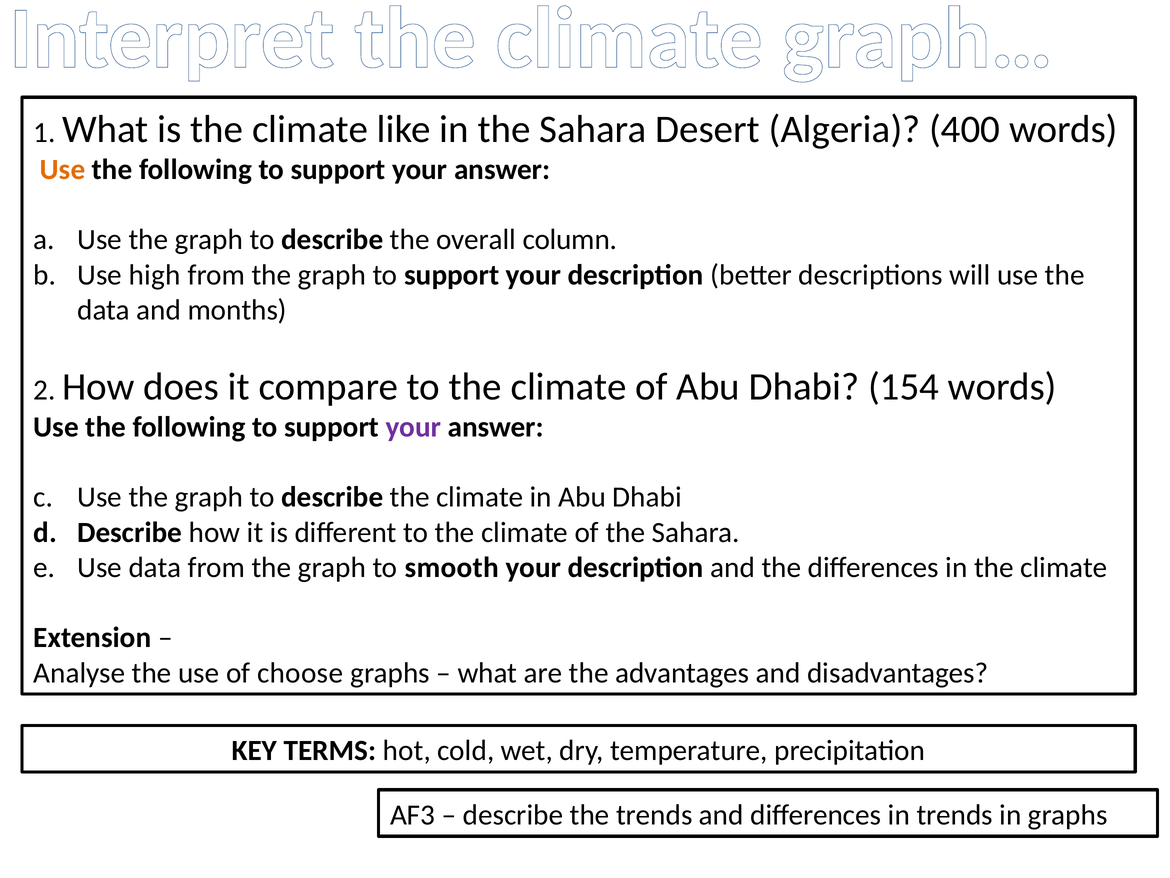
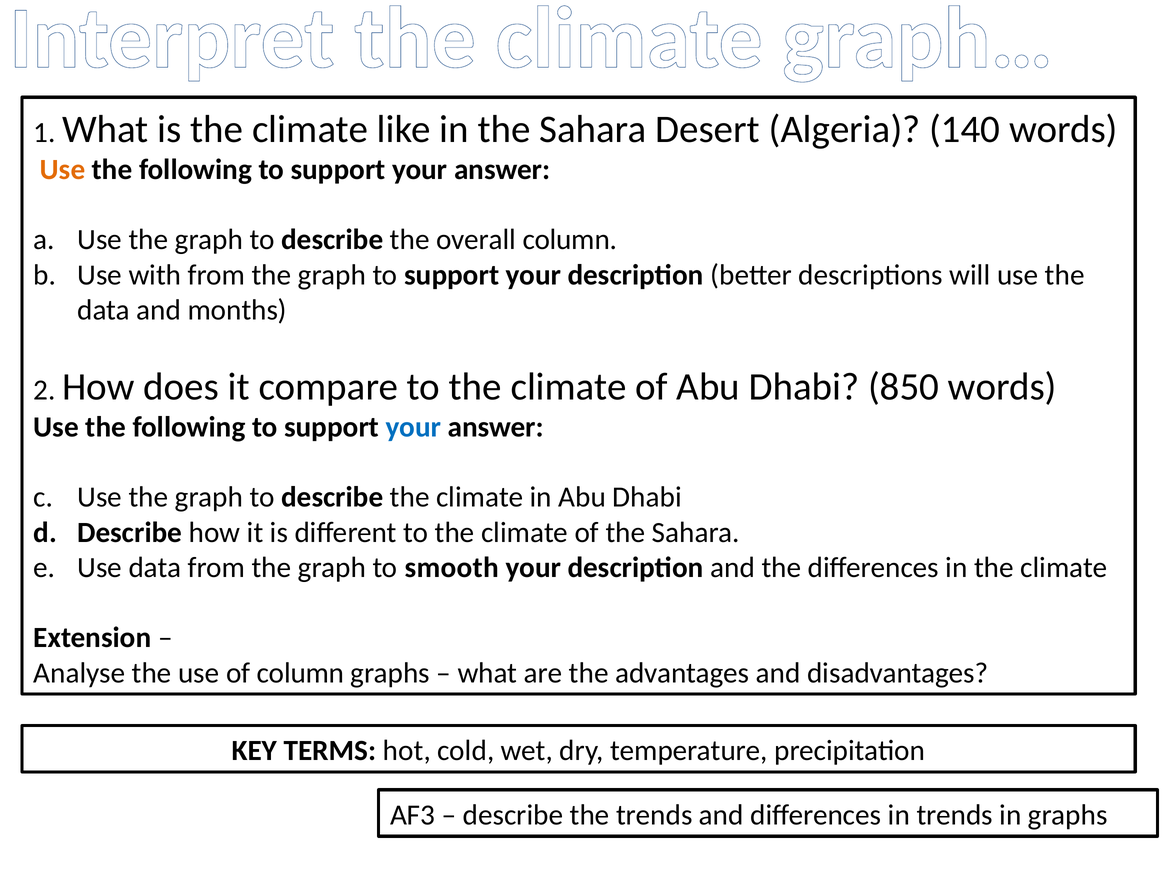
400: 400 -> 140
high: high -> with
154: 154 -> 850
your at (413, 427) colour: purple -> blue
of choose: choose -> column
